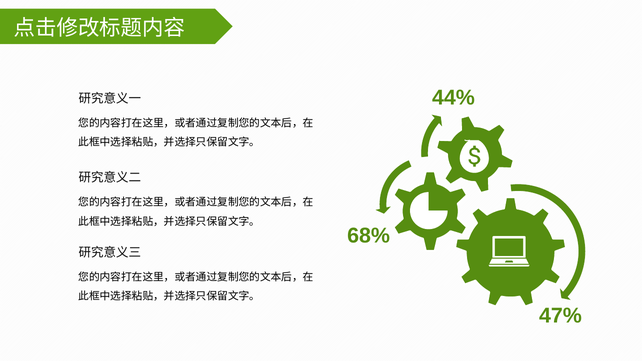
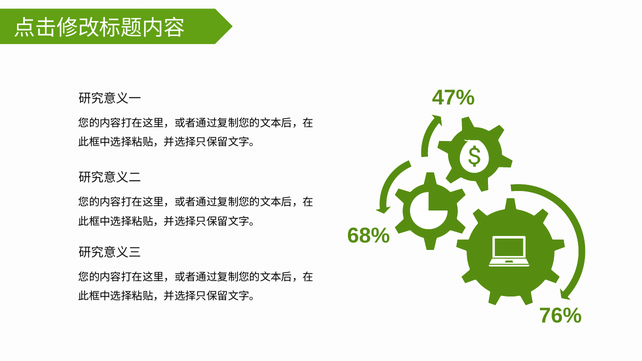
44%: 44% -> 47%
47%: 47% -> 76%
